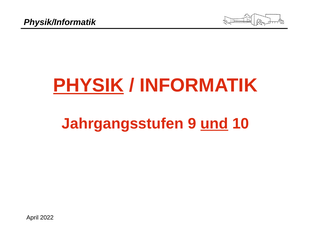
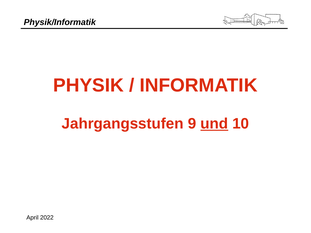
PHYSIK underline: present -> none
